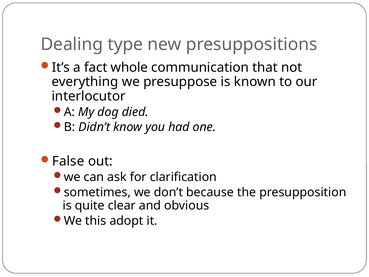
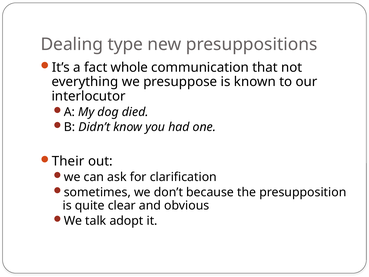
False: False -> Their
this: this -> talk
